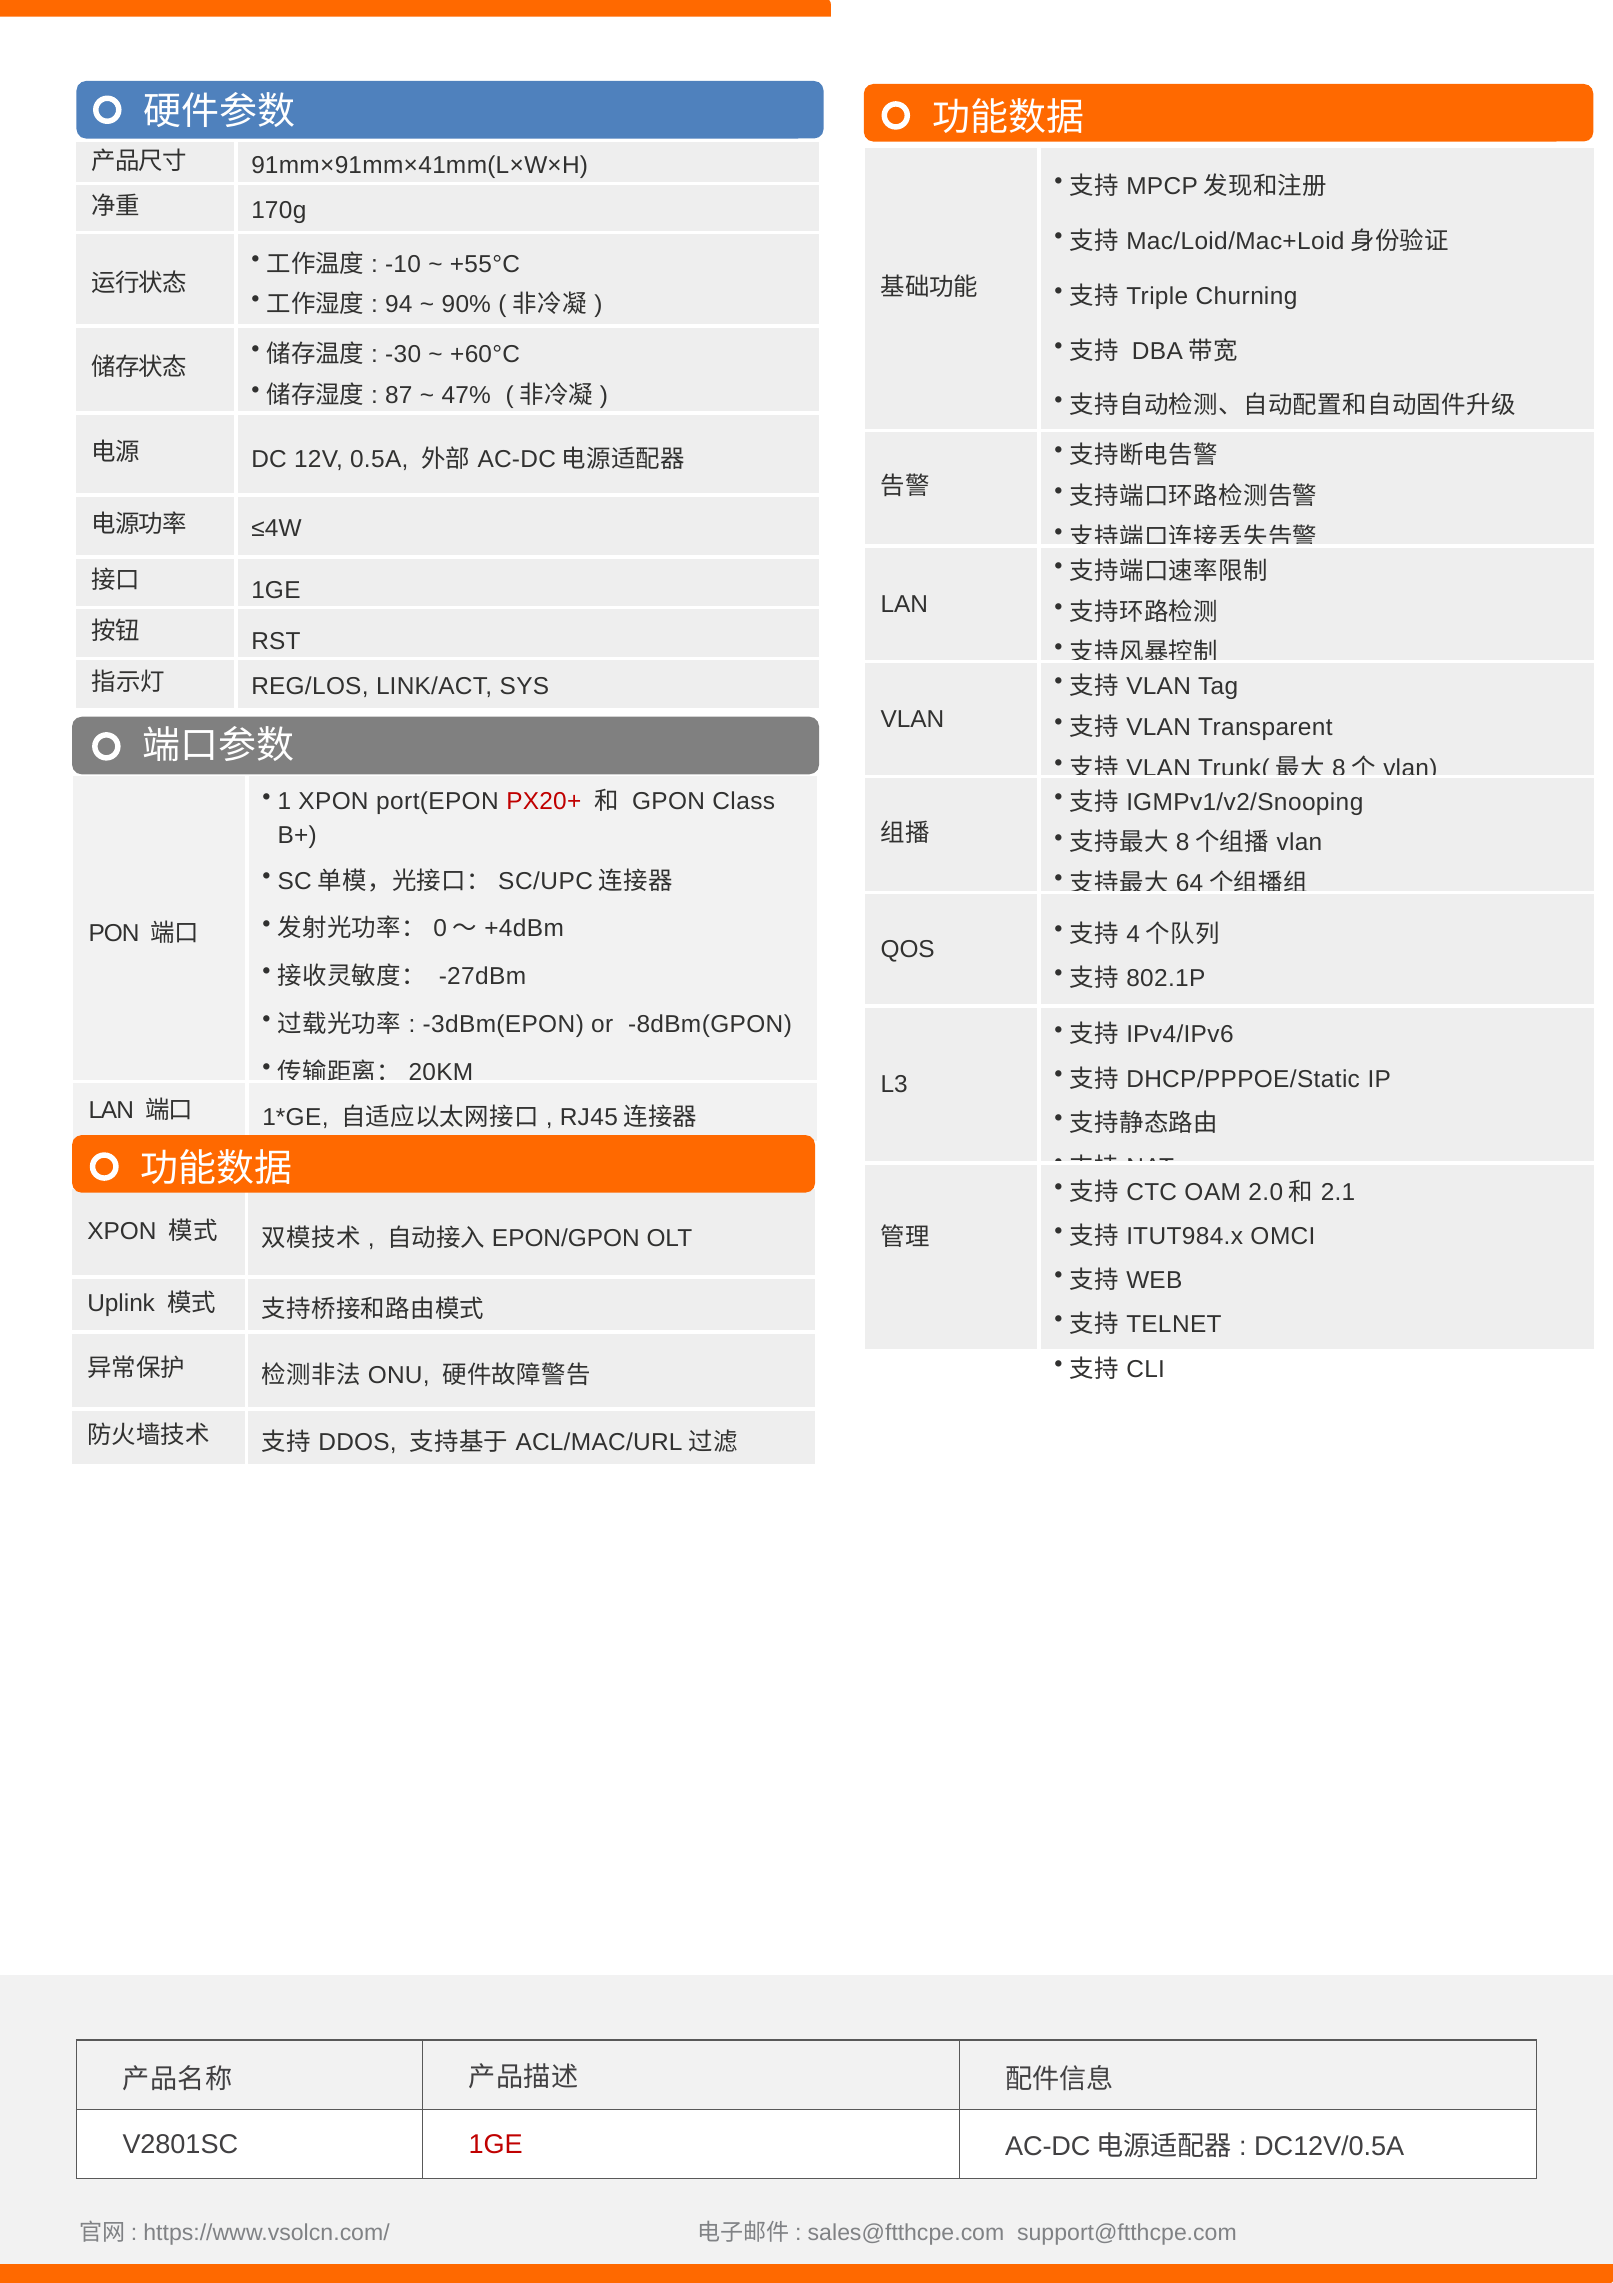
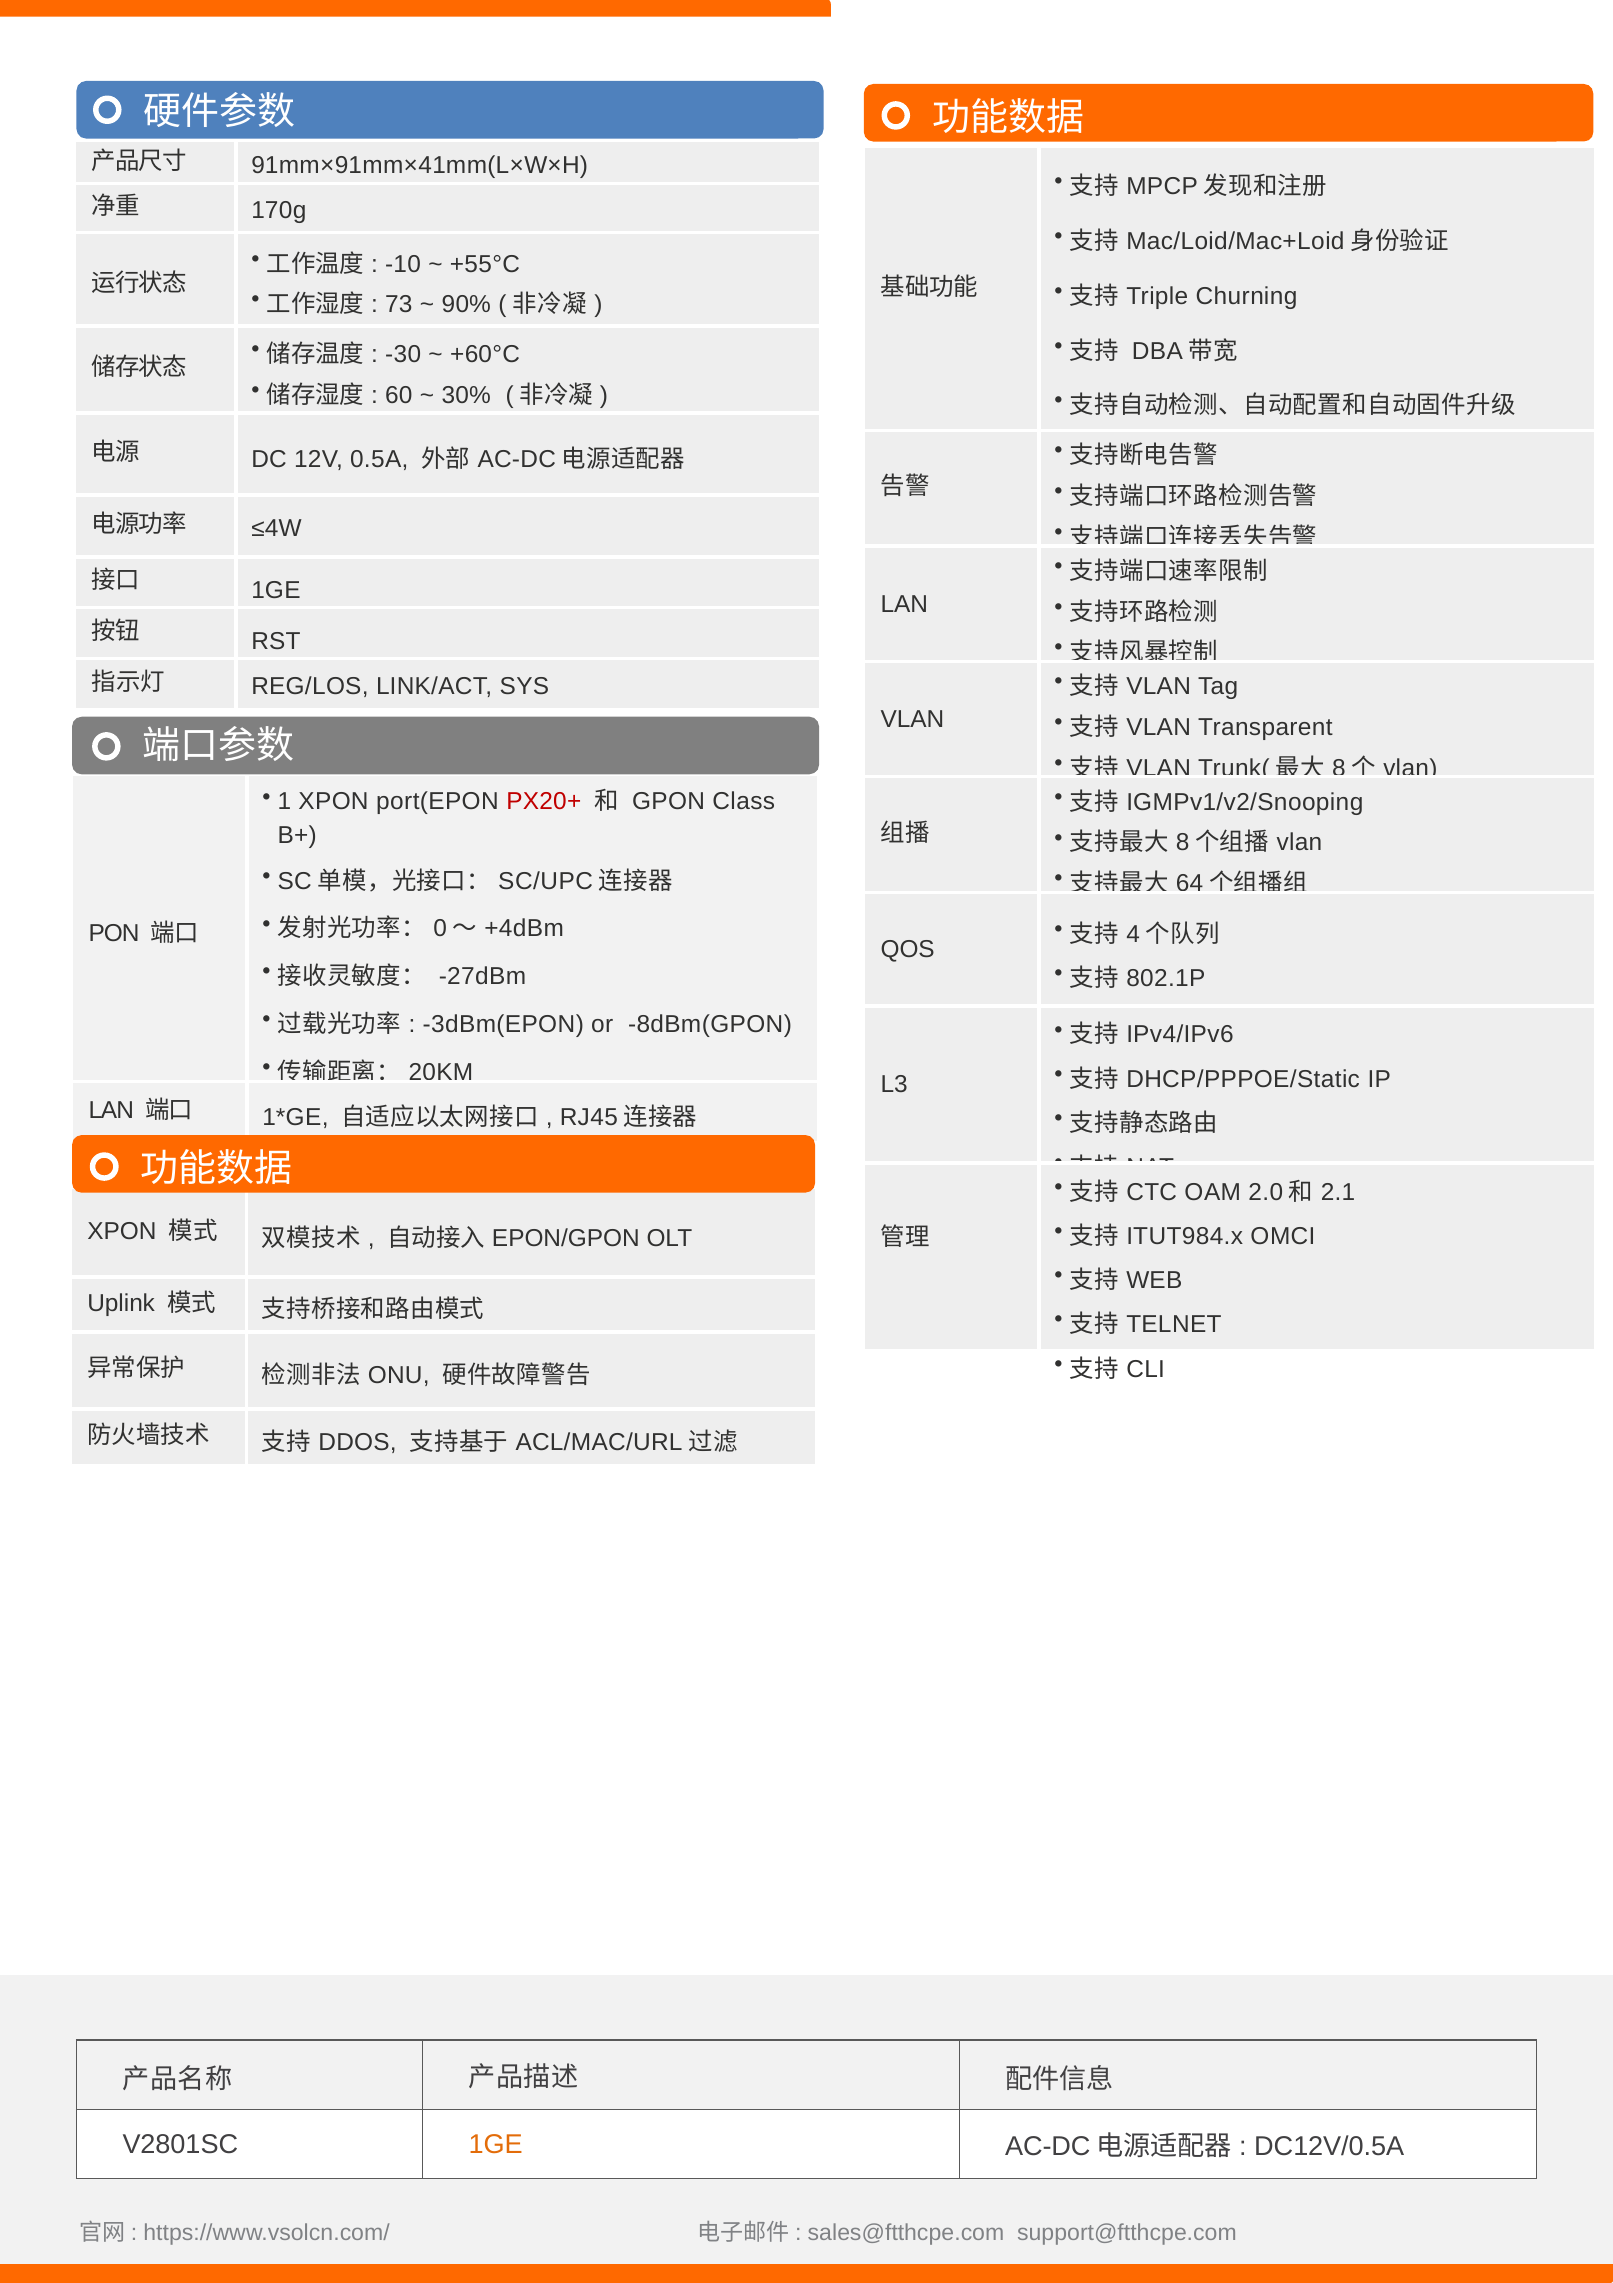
94: 94 -> 73
87: 87 -> 60
47%: 47% -> 30%
1GE at (496, 2144) colour: red -> orange
